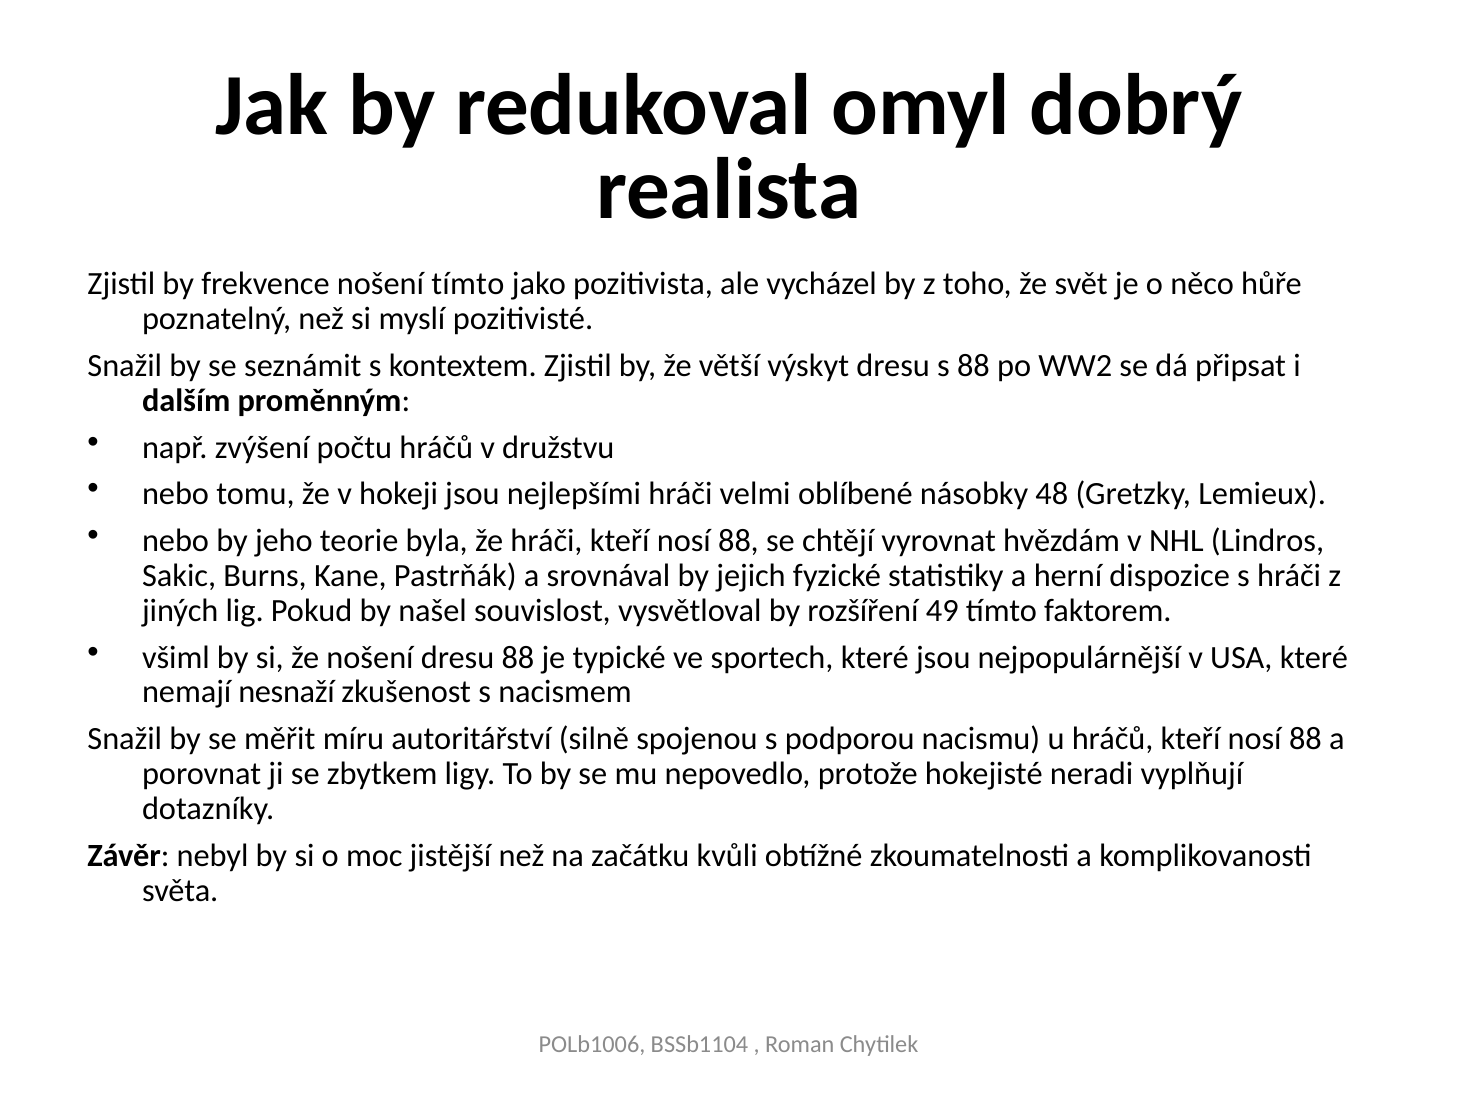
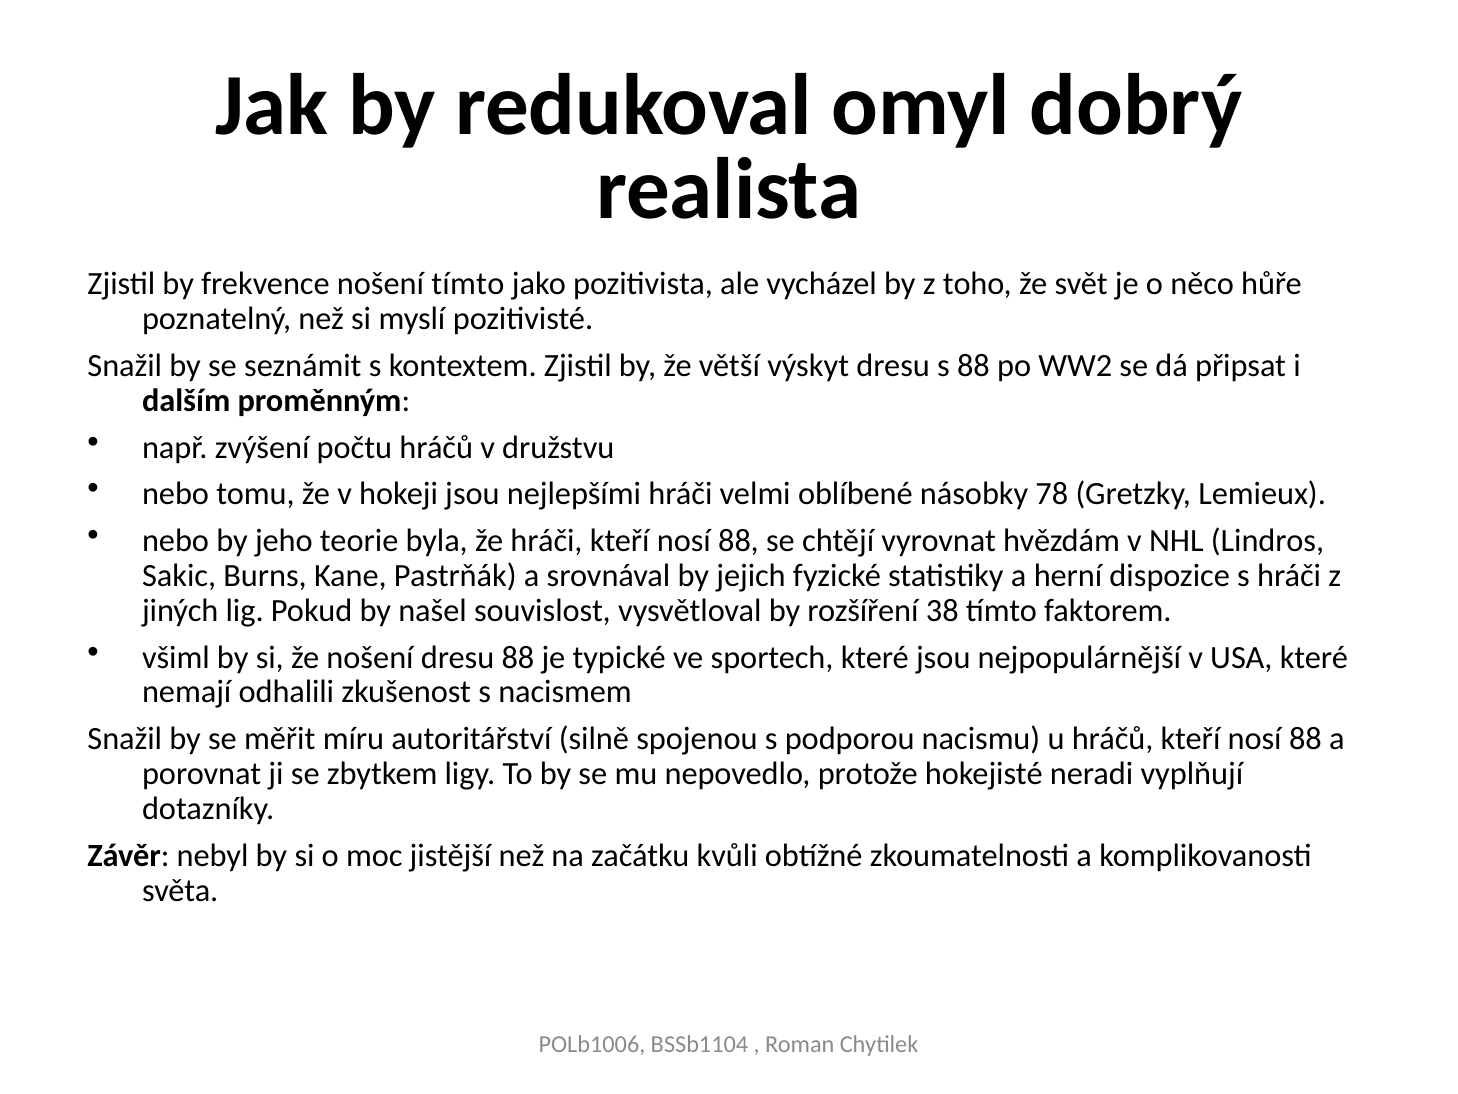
48: 48 -> 78
49: 49 -> 38
nesnaží: nesnaží -> odhalili
